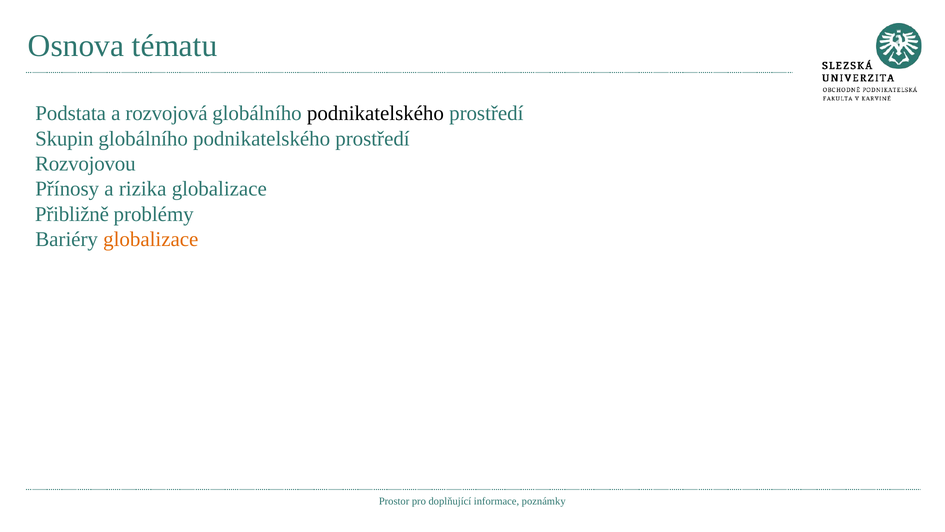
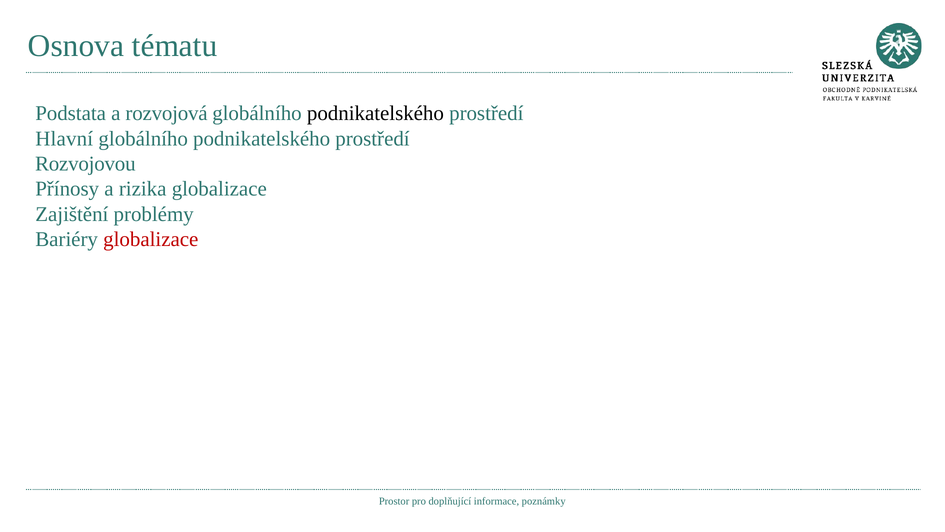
Skupin: Skupin -> Hlavní
Přibližně: Přibližně -> Zajištění
globalizace at (151, 239) colour: orange -> red
